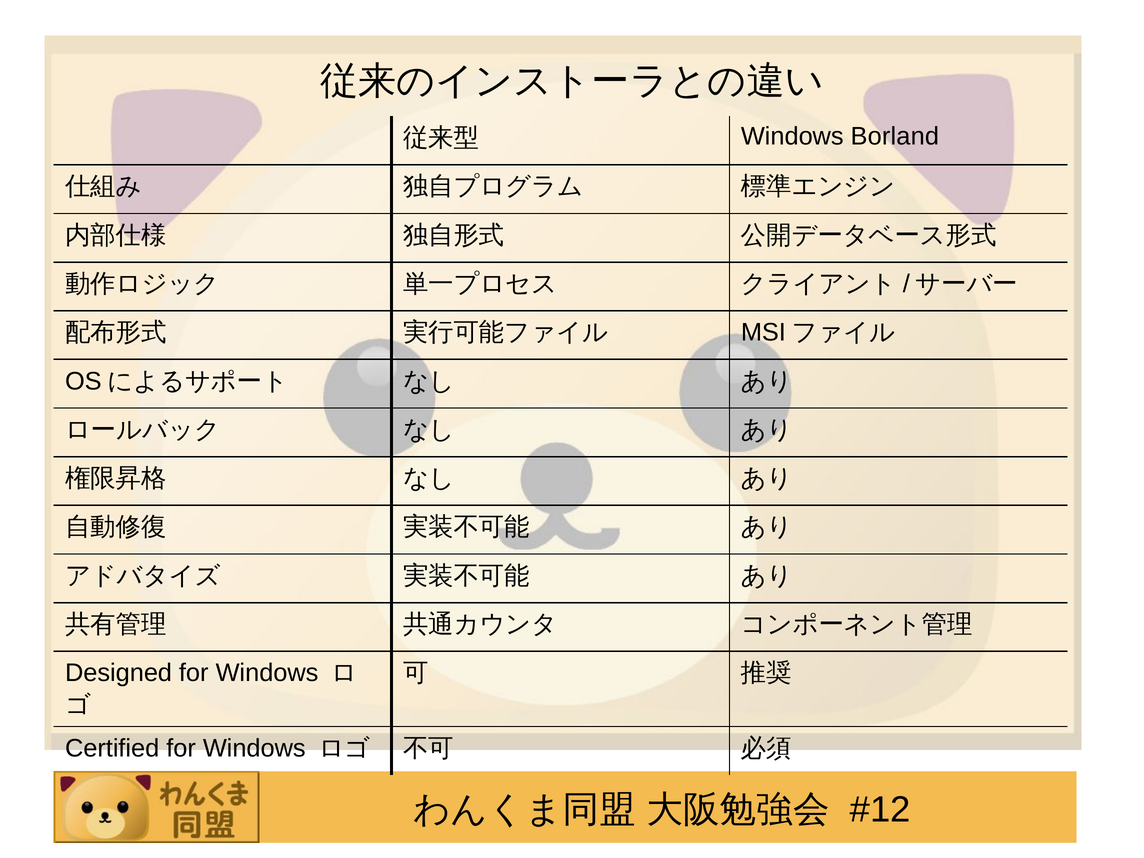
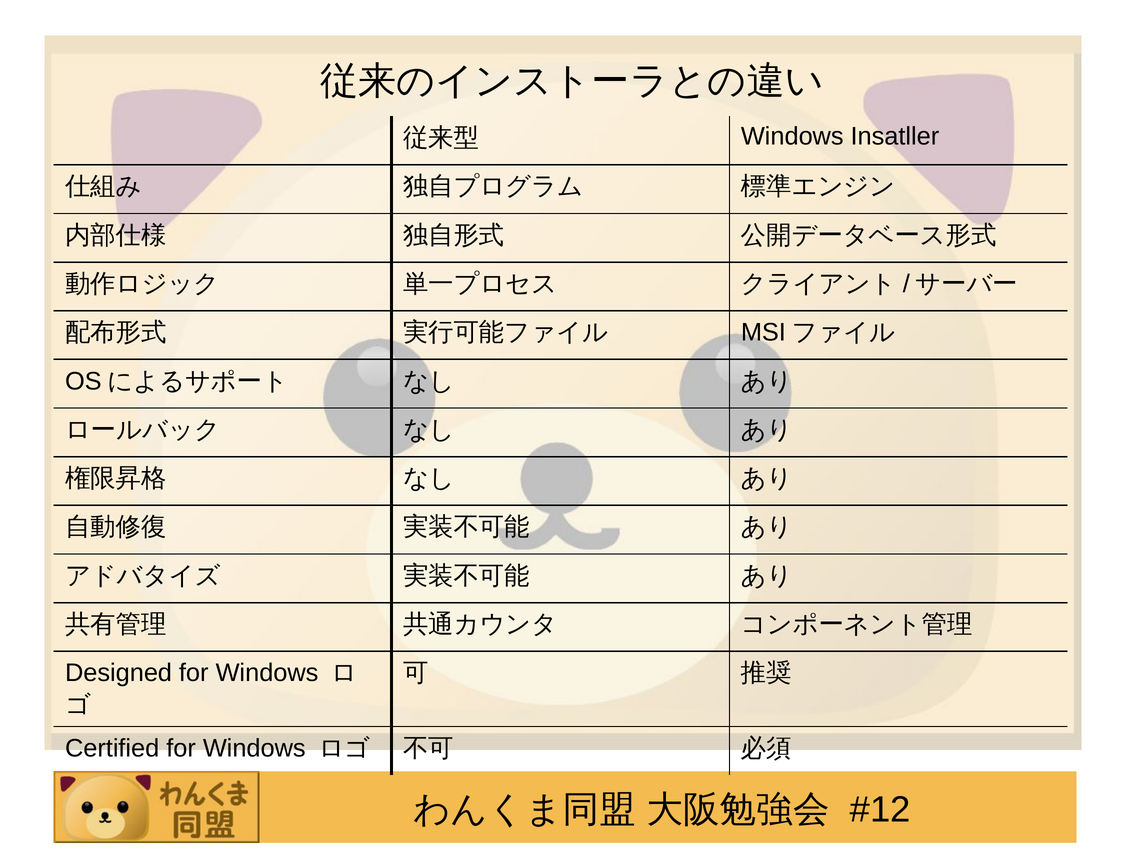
Borland: Borland -> Insatller
